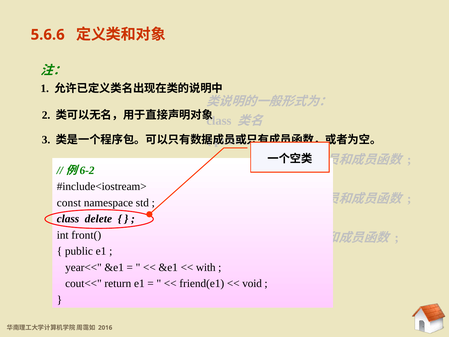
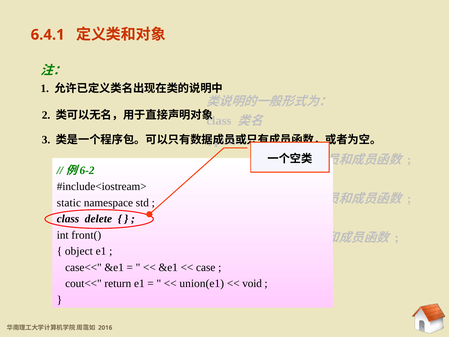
5.6.6: 5.6.6 -> 6.4.1
const: const -> static
public at (79, 251): public -> object
year<<: year<< -> case<<
with: with -> case
friend(e1: friend(e1 -> union(e1
